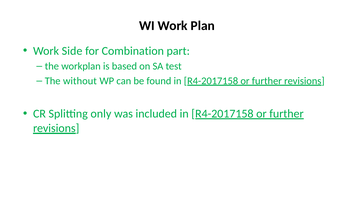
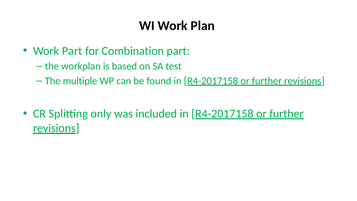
Work Side: Side -> Part
without: without -> multiple
